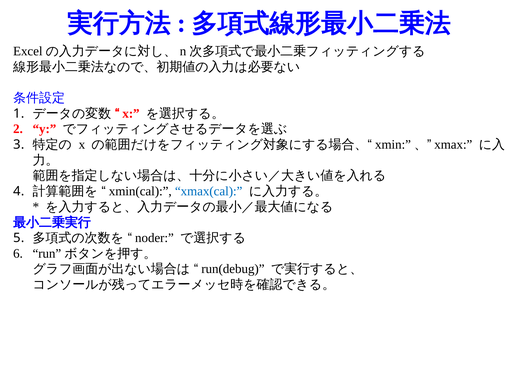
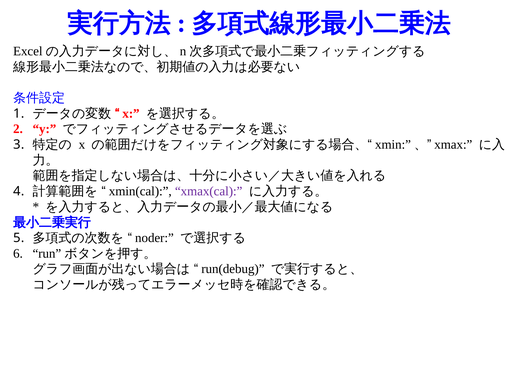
xmax(cal colour: blue -> purple
